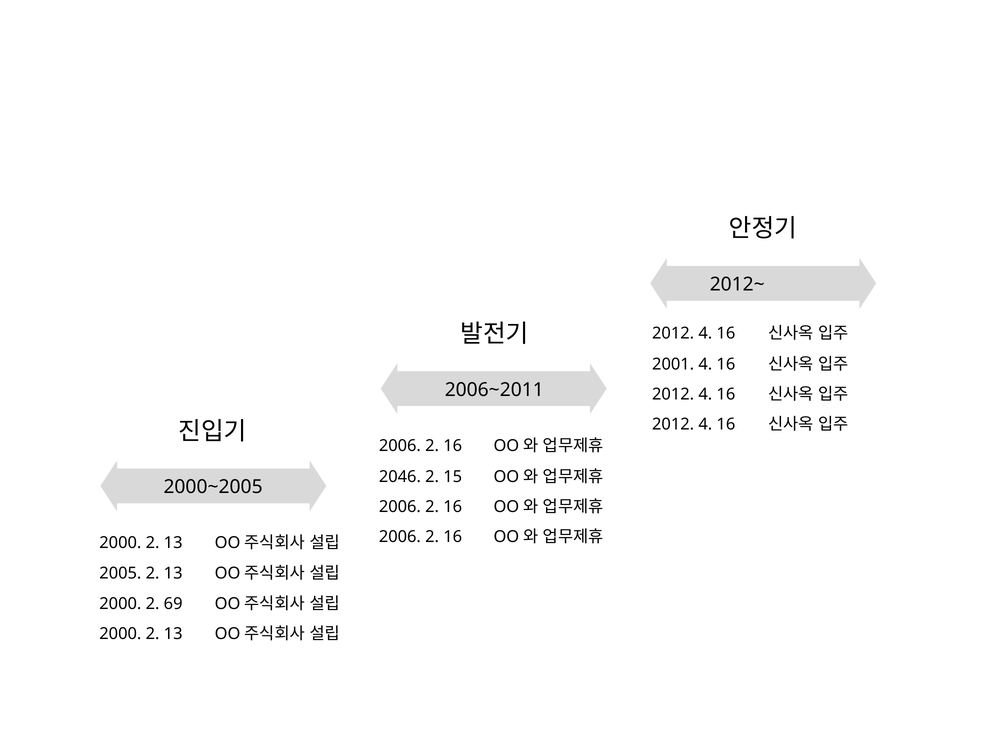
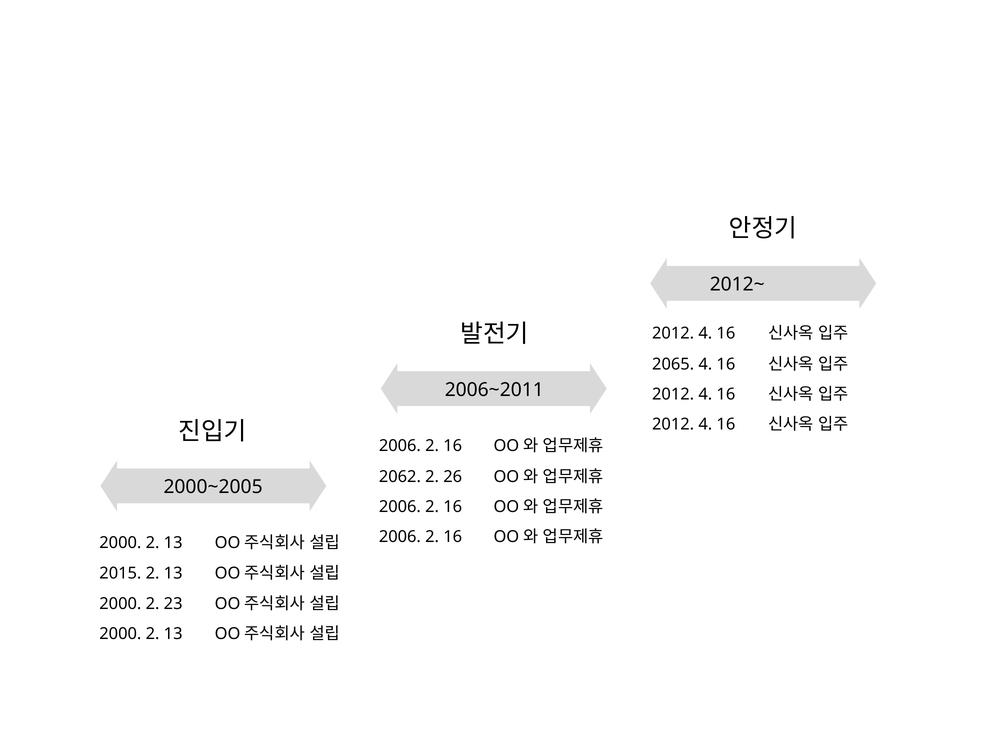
2001: 2001 -> 2065
2046: 2046 -> 2062
15: 15 -> 26
2005: 2005 -> 2015
69: 69 -> 23
